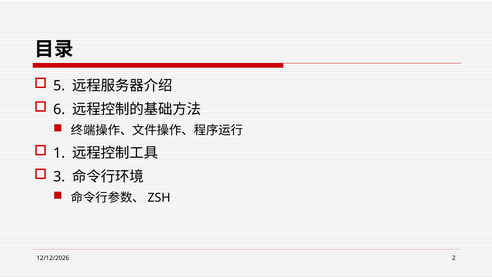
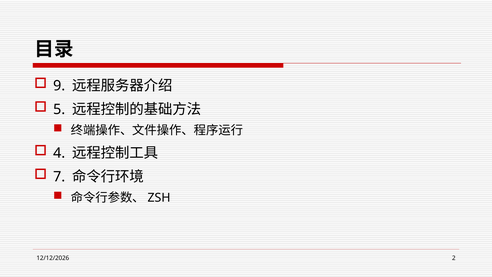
5: 5 -> 9
6: 6 -> 5
1: 1 -> 4
3: 3 -> 7
